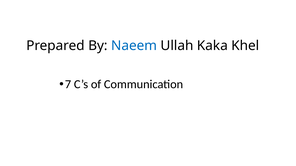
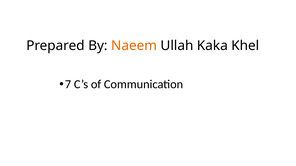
Naeem colour: blue -> orange
